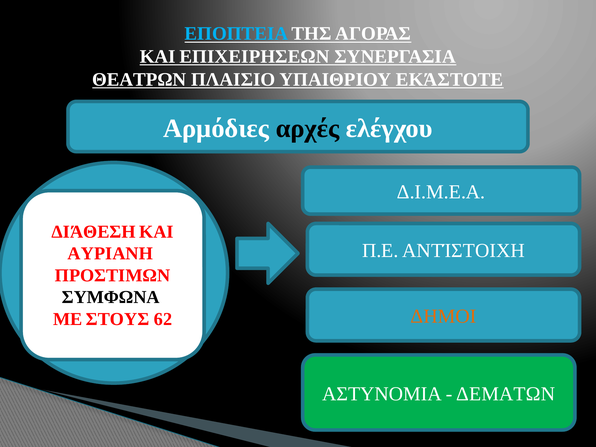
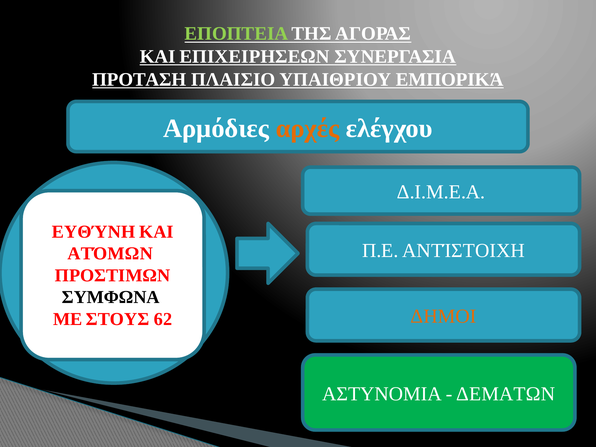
ΕΠΟΠΤΕΙΑ colour: light blue -> light green
ΘΕΑΤΡΩΝ: ΘΕΑΤΡΩΝ -> ΠΡΟΤΑΣΗ
ΕΚΆΣΤΟΤΕ: ΕΚΆΣΤΟΤΕ -> ΕΜΠΟΡΙΚΆ
αρχές colour: black -> orange
ΔΙΆΘΕΣΗ: ΔΙΆΘΕΣΗ -> ΕΥΘΎΝΗ
ΑΥΡΙΑΝΗ: ΑΥΡΙΑΝΗ -> ΑΤΌΜΩΝ
